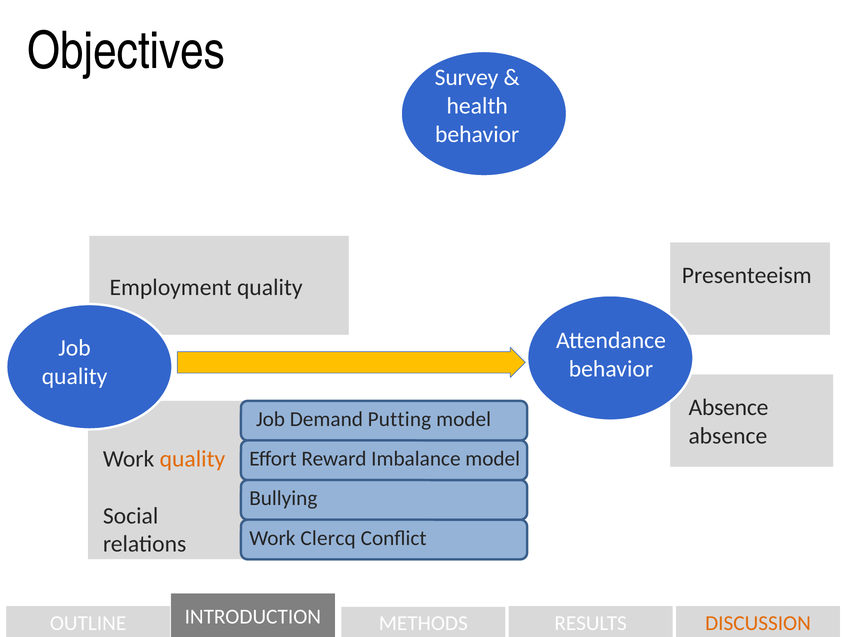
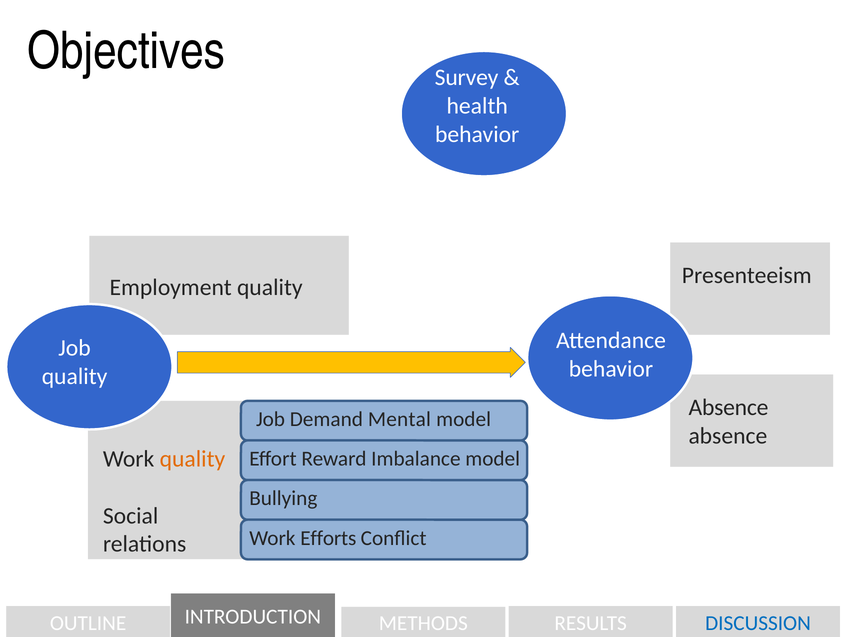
Putting: Putting -> Mental
Clercq: Clercq -> Efforts
DISCUSSION colour: orange -> blue
